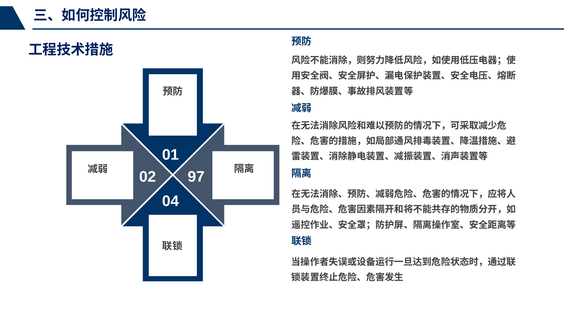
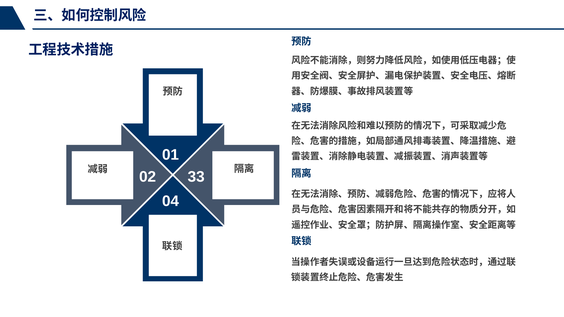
97: 97 -> 33
